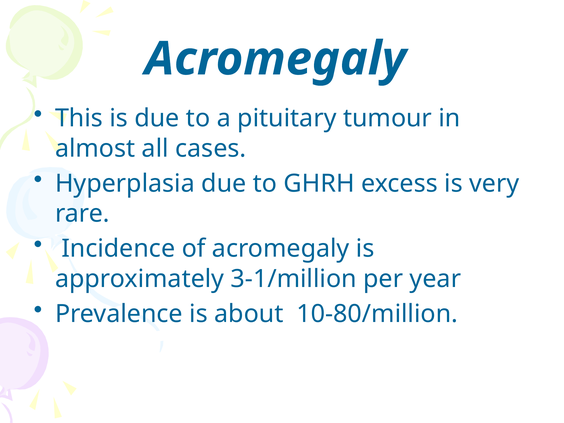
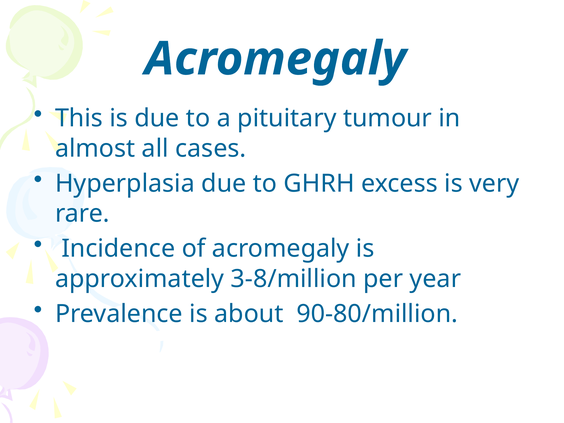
3-1/million: 3-1/million -> 3-8/million
10-80/million: 10-80/million -> 90-80/million
